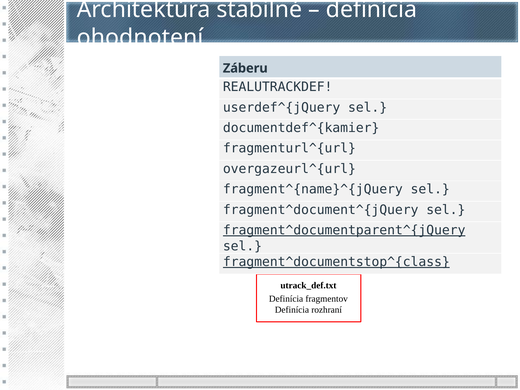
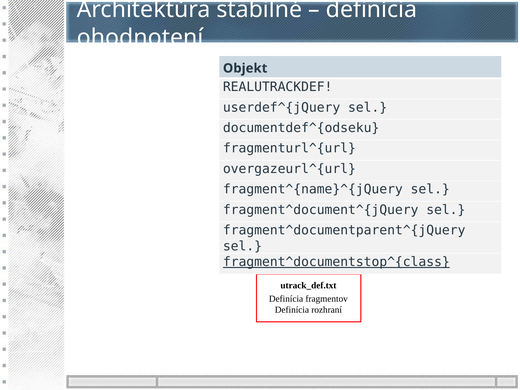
Záberu: Záberu -> Objekt
documentdef^{kamier: documentdef^{kamier -> documentdef^{odseku
fragment^documentparent^{jQuery underline: present -> none
